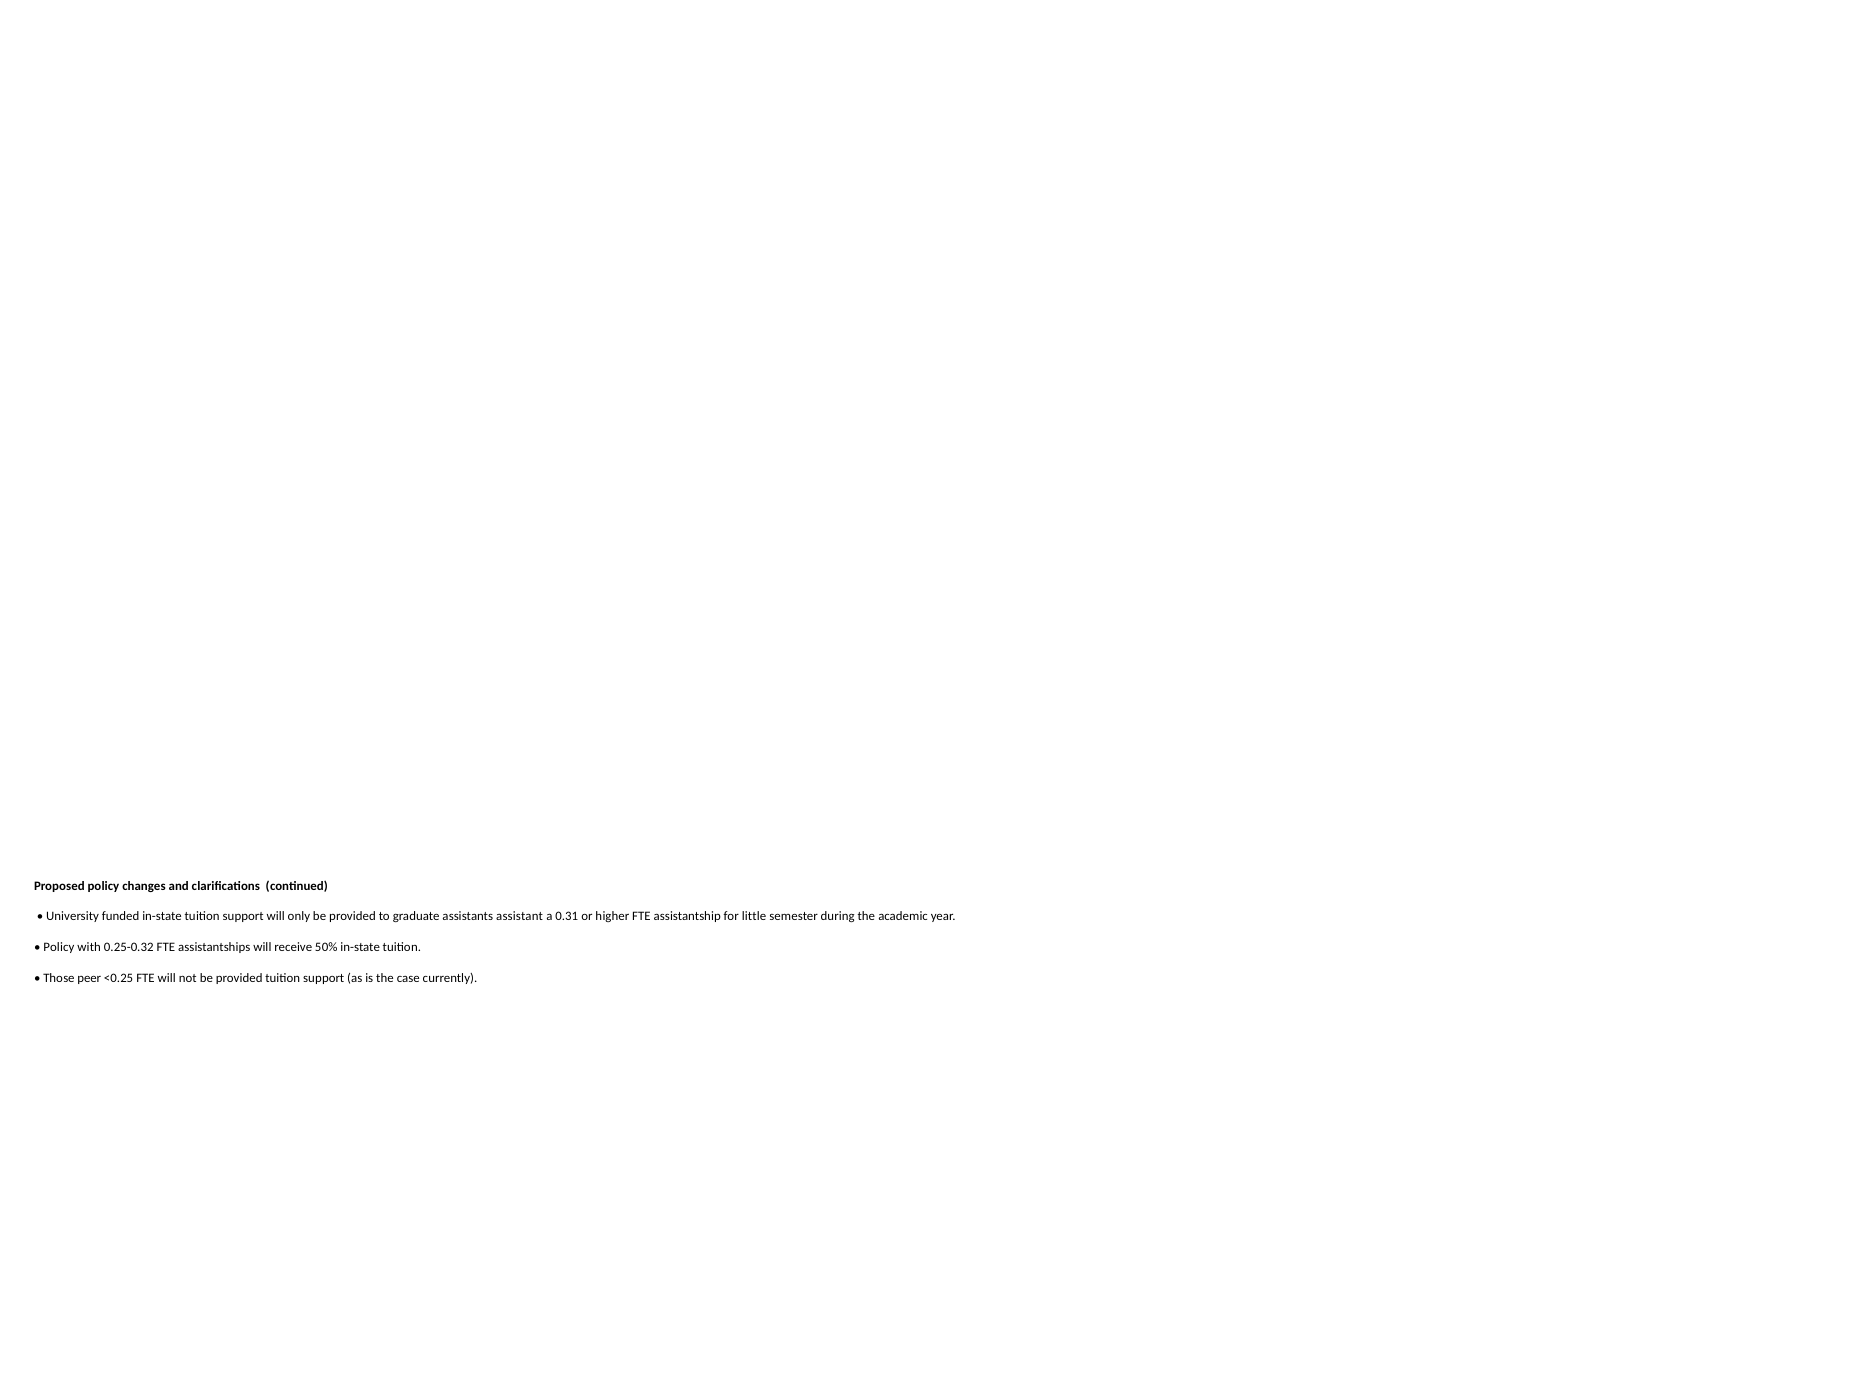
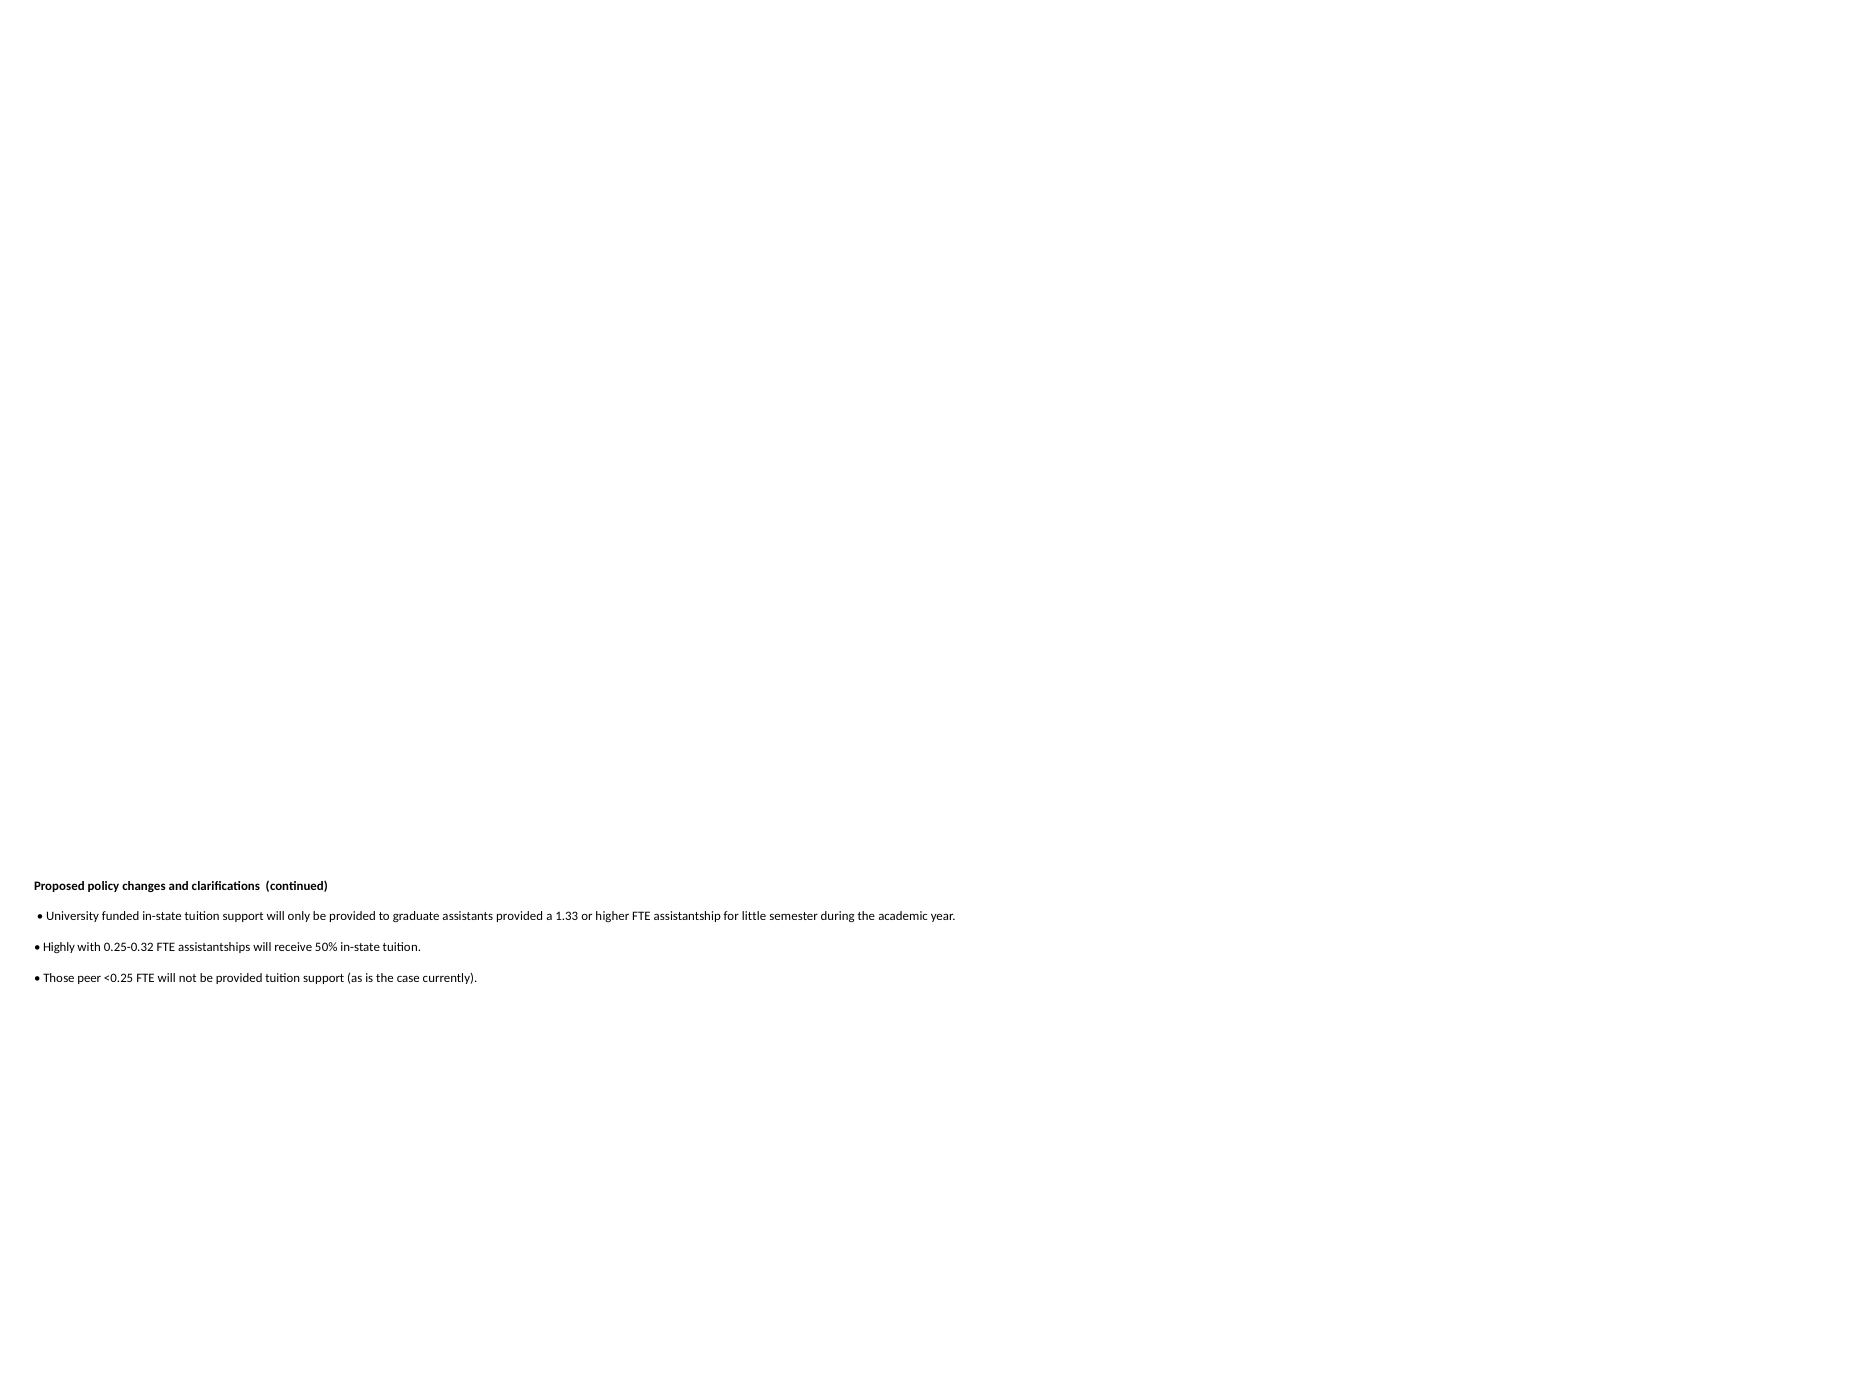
assistants assistant: assistant -> provided
0.31: 0.31 -> 1.33
Policy at (59, 948): Policy -> Highly
